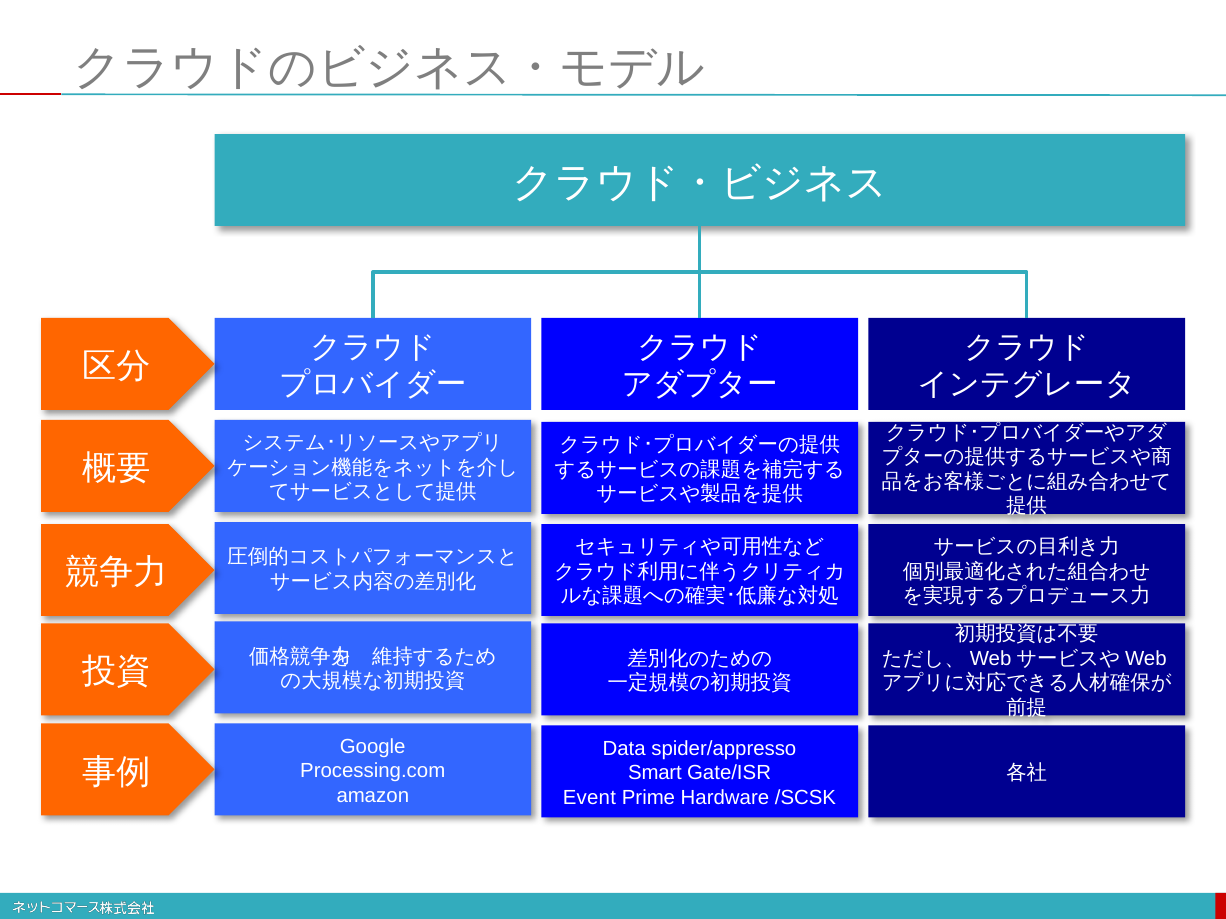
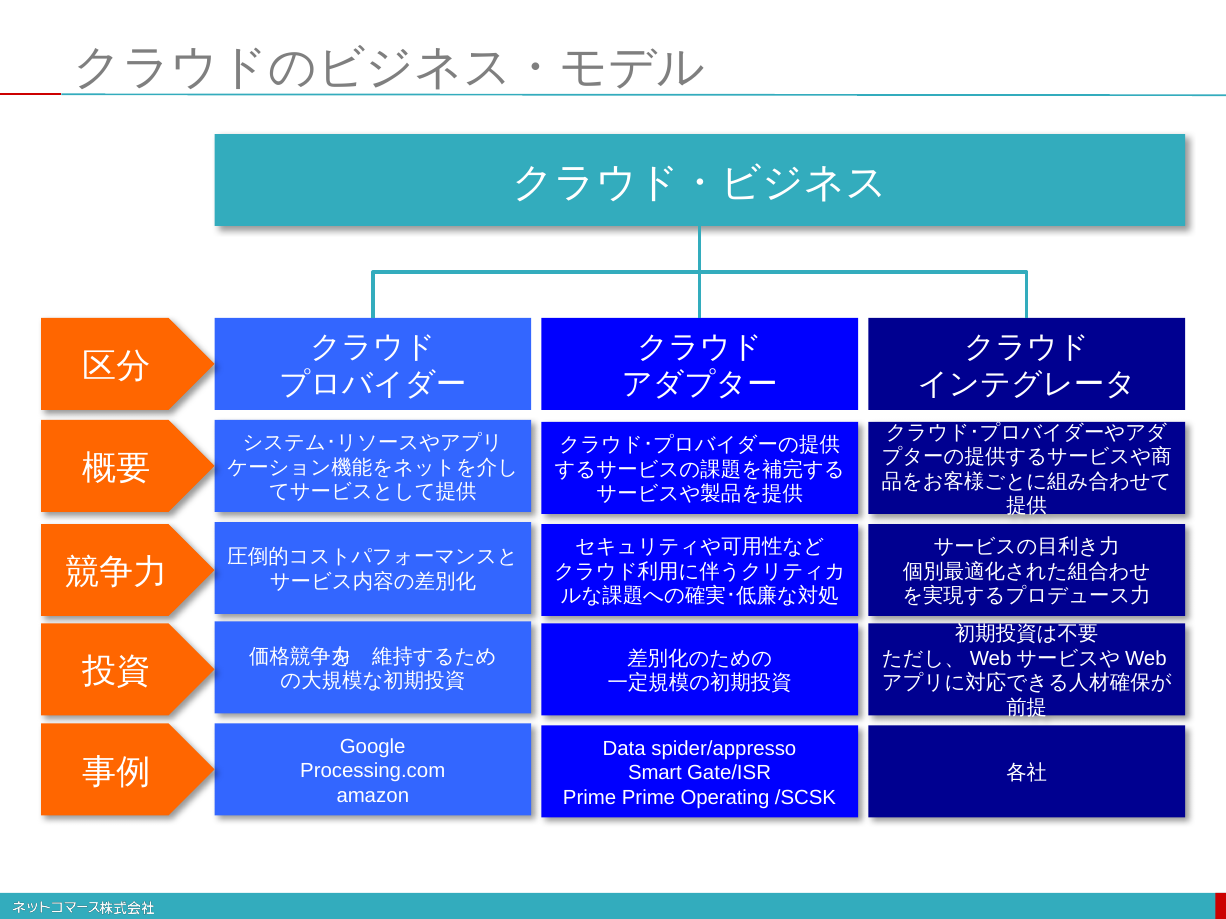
Event at (589, 798): Event -> Prime
Hardware: Hardware -> Operating
